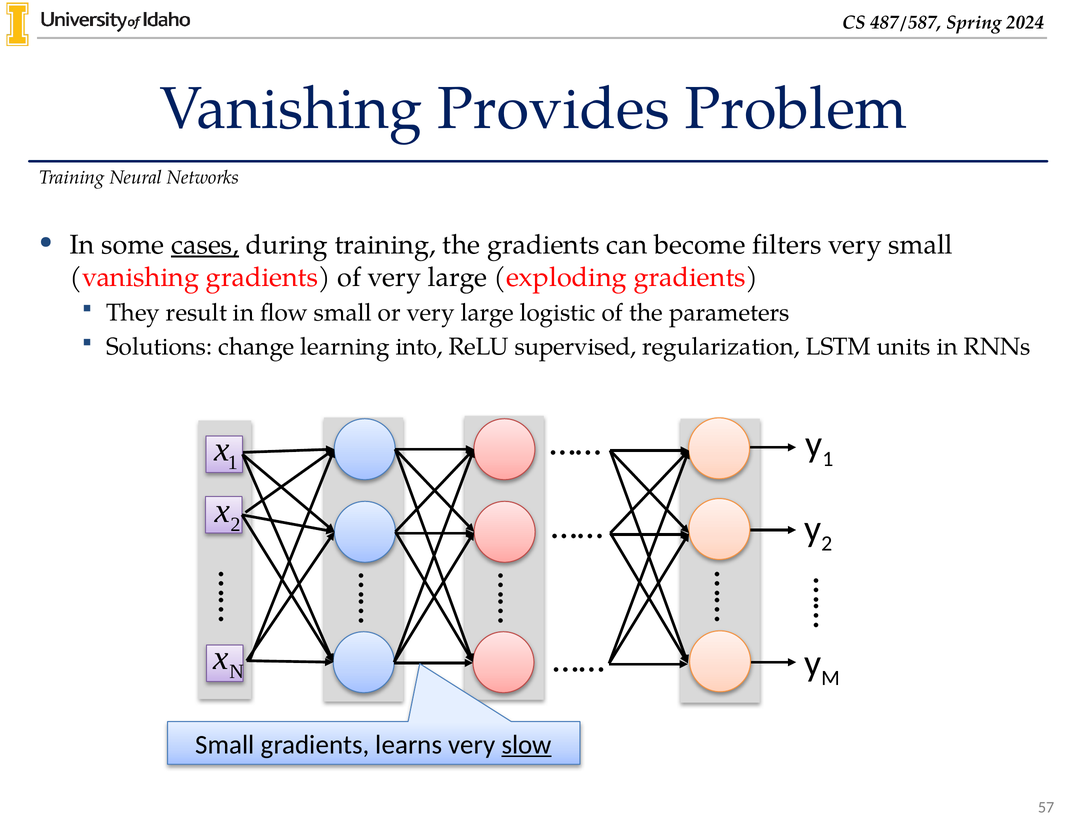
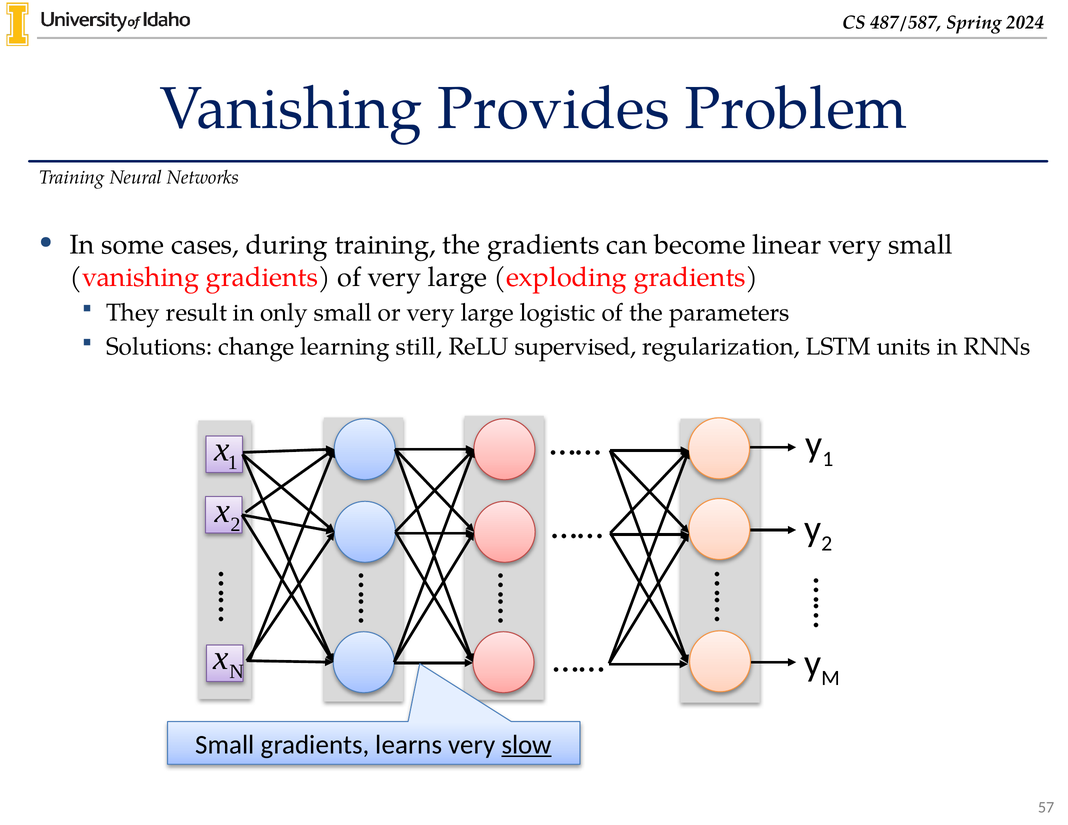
cases underline: present -> none
filters: filters -> linear
flow: flow -> only
into: into -> still
